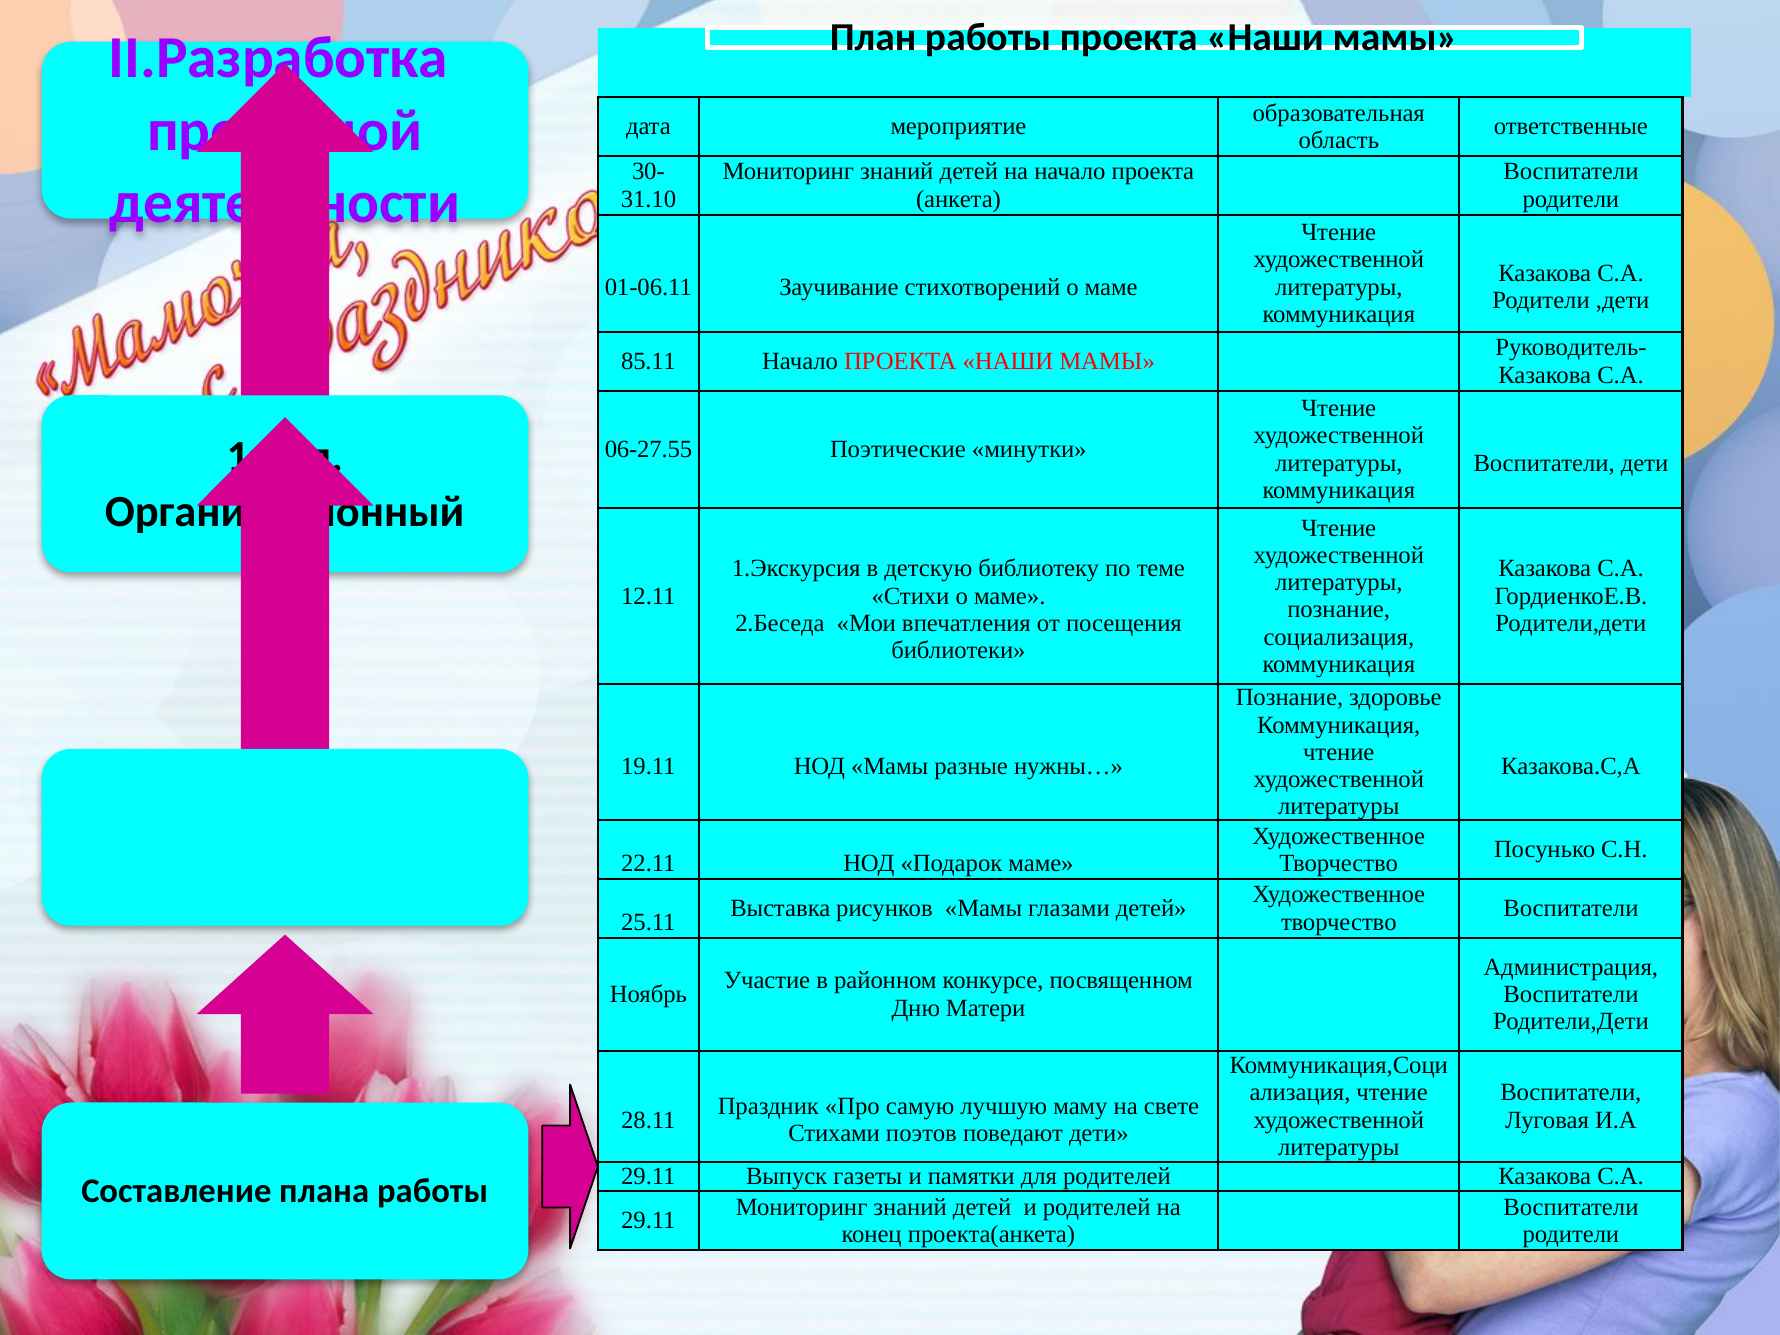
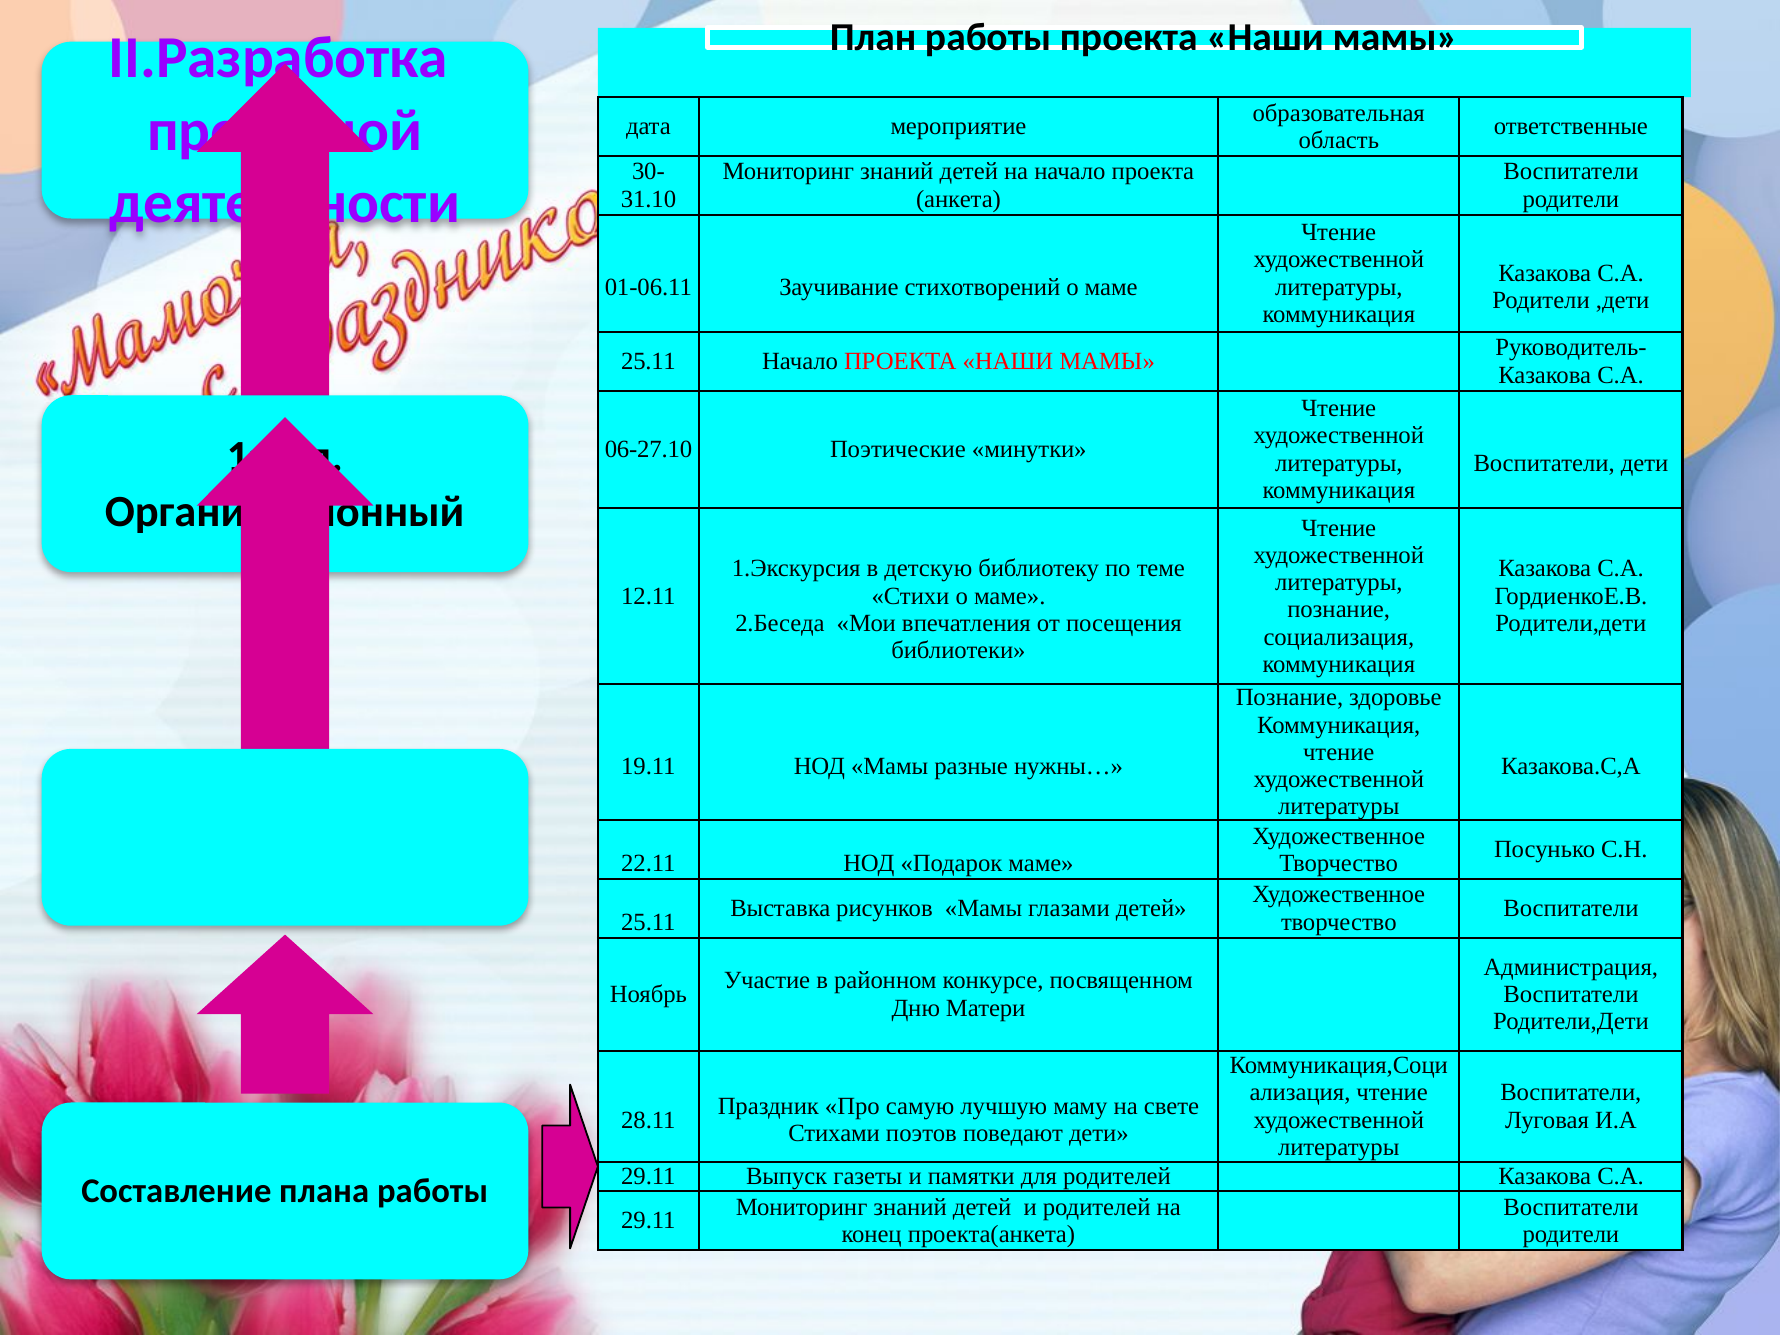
85.11 at (649, 361): 85.11 -> 25.11
06-27.55: 06-27.55 -> 06-27.10
